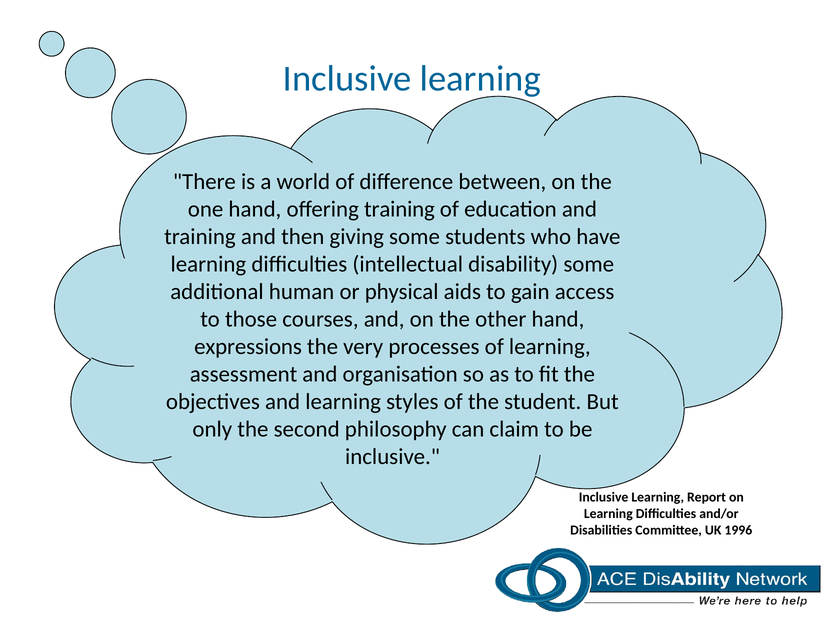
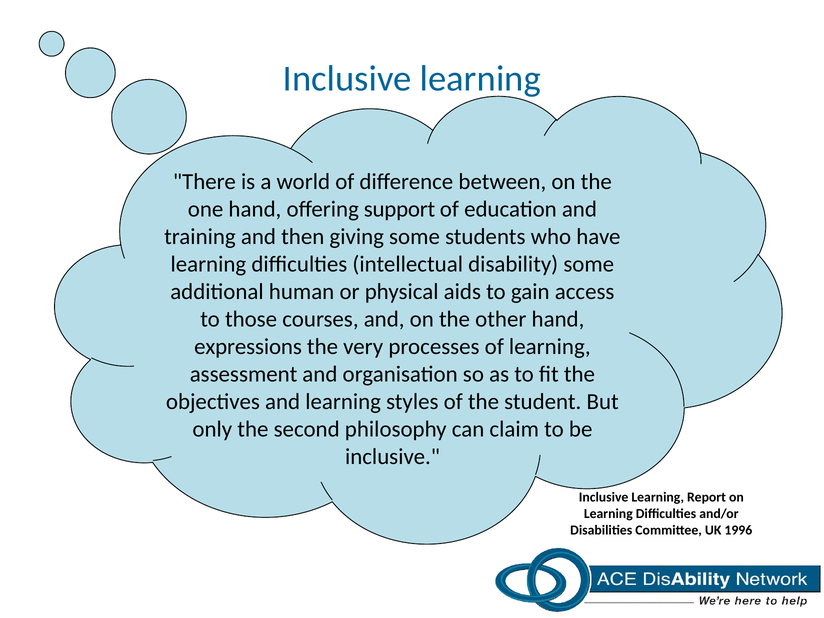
offering training: training -> support
